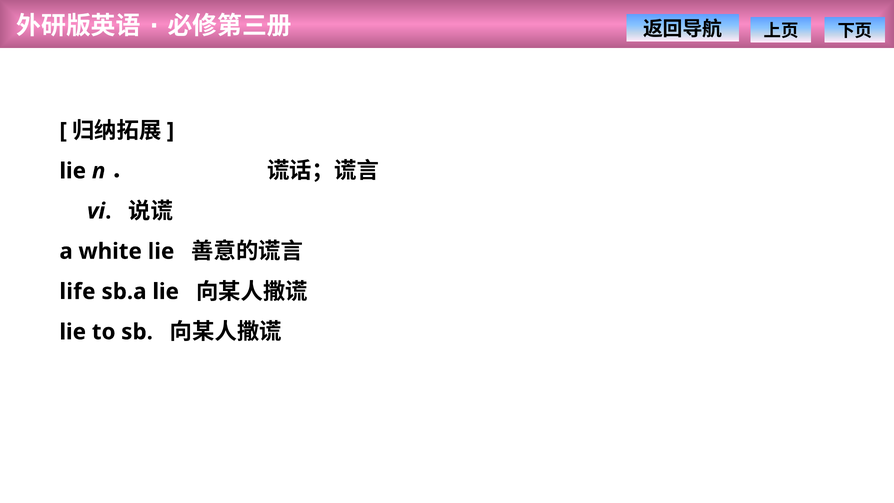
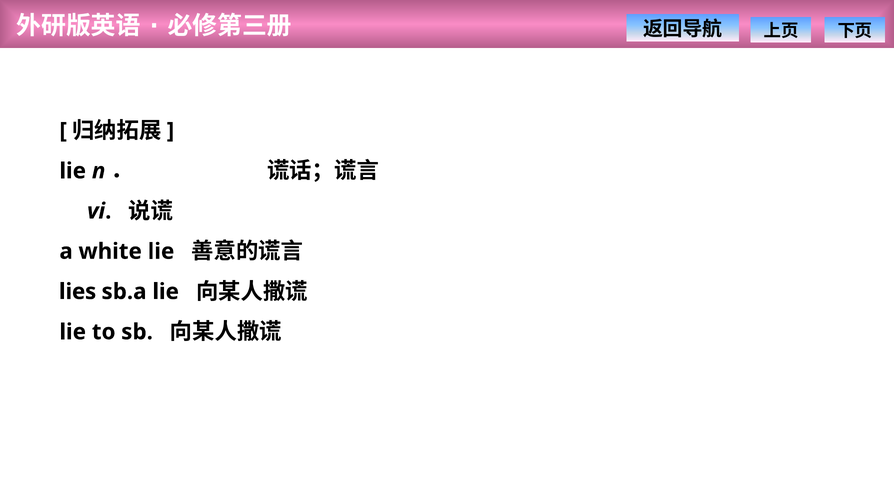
life: life -> lies
